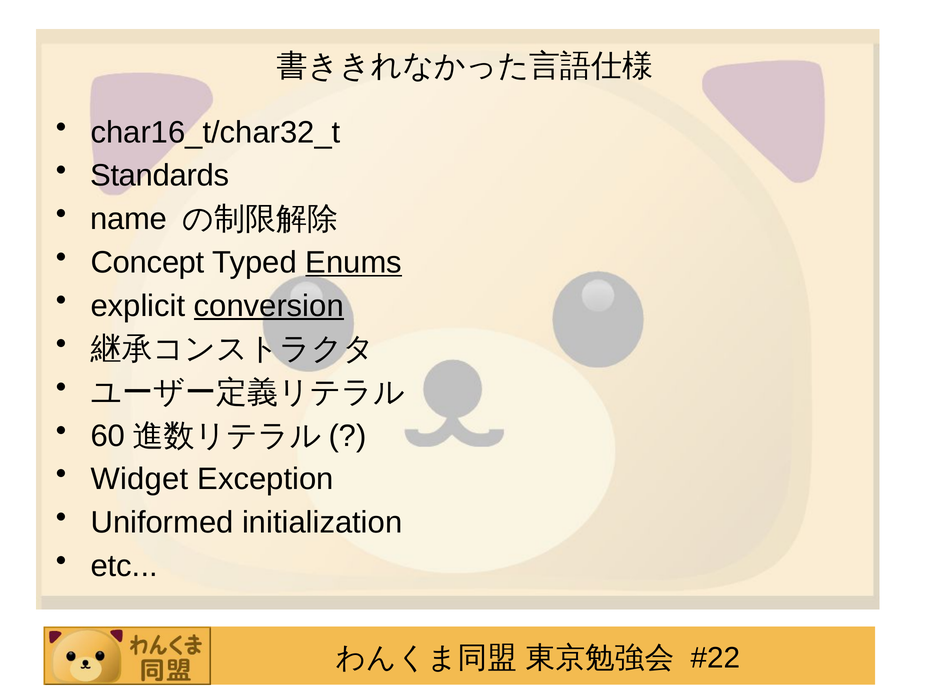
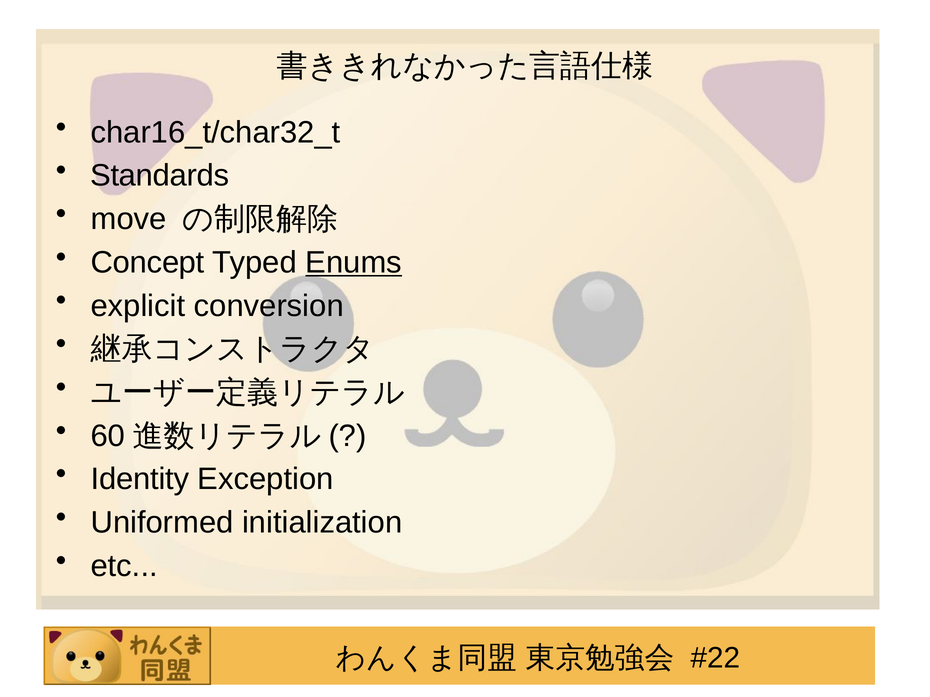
name: name -> move
conversion underline: present -> none
Widget: Widget -> Identity
